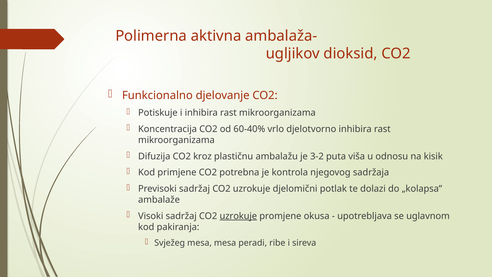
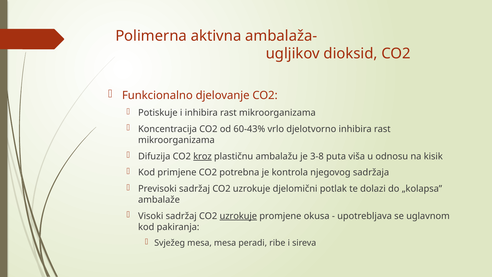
60-40%: 60-40% -> 60-43%
kroz underline: none -> present
3-2: 3-2 -> 3-8
